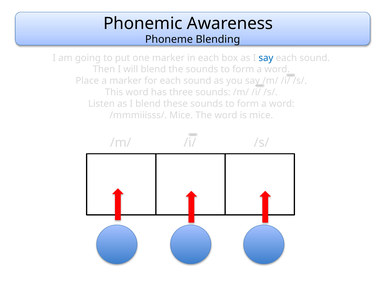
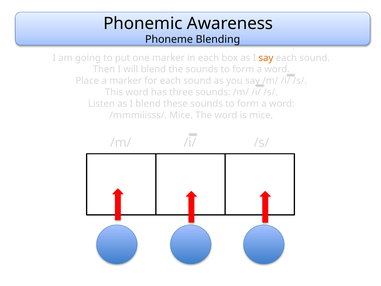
say at (266, 58) colour: blue -> orange
